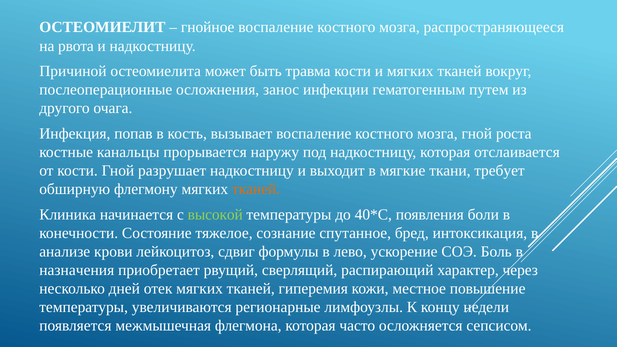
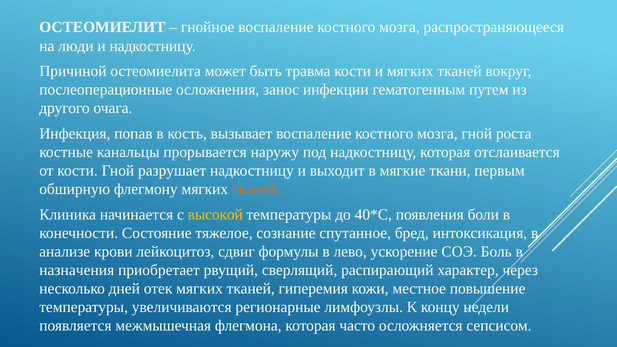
рвота: рвота -> люди
требует: требует -> первым
высокой colour: light green -> yellow
